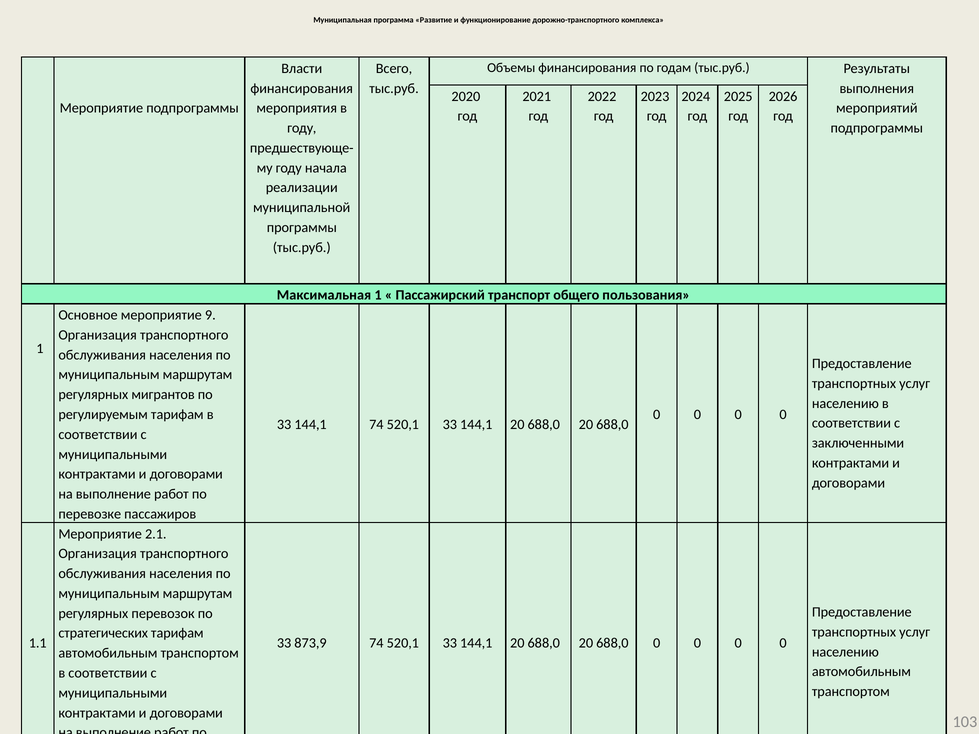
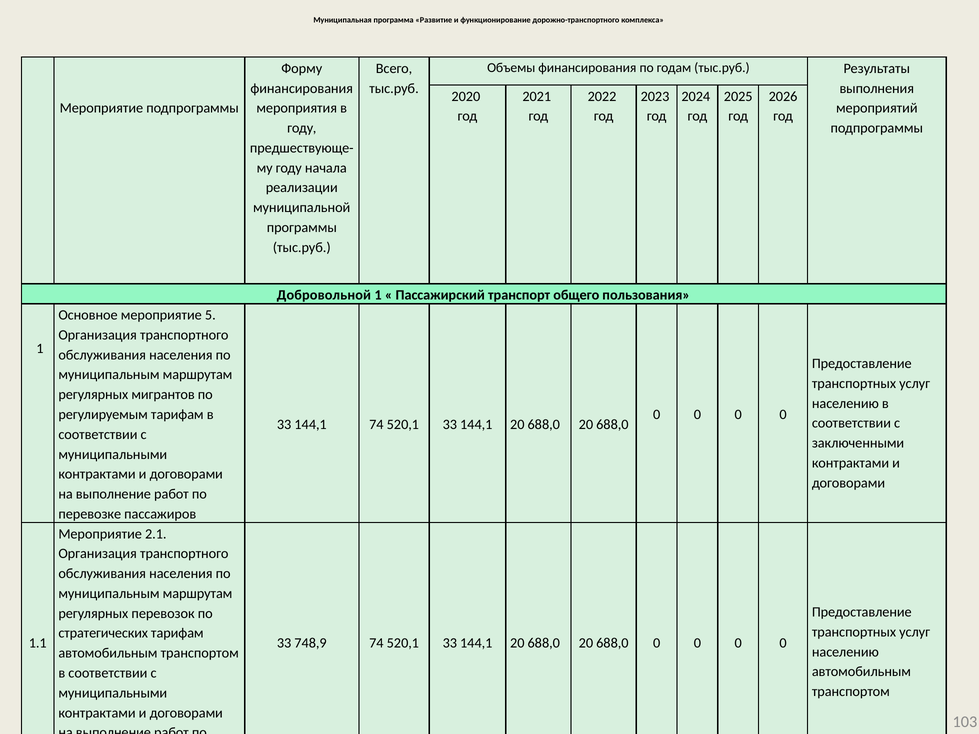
Власти: Власти -> Форму
Максимальная: Максимальная -> Добровольной
9: 9 -> 5
873,9: 873,9 -> 748,9
